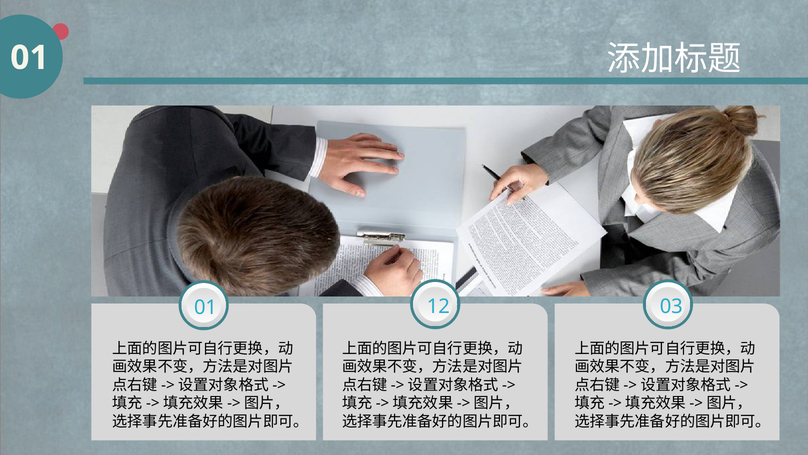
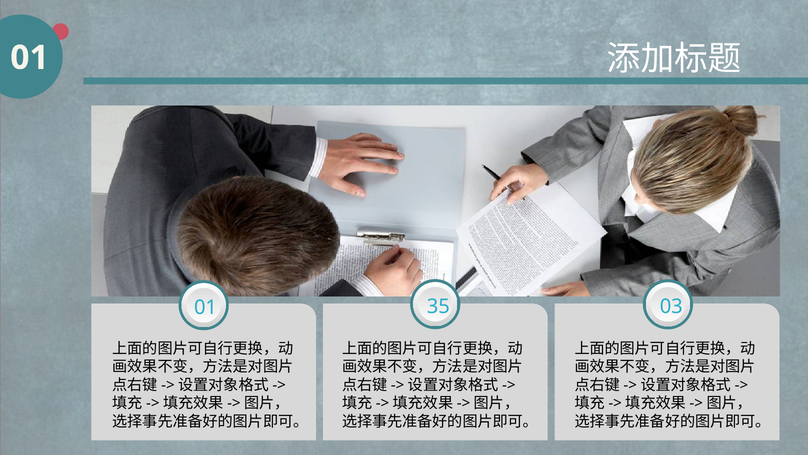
12: 12 -> 35
